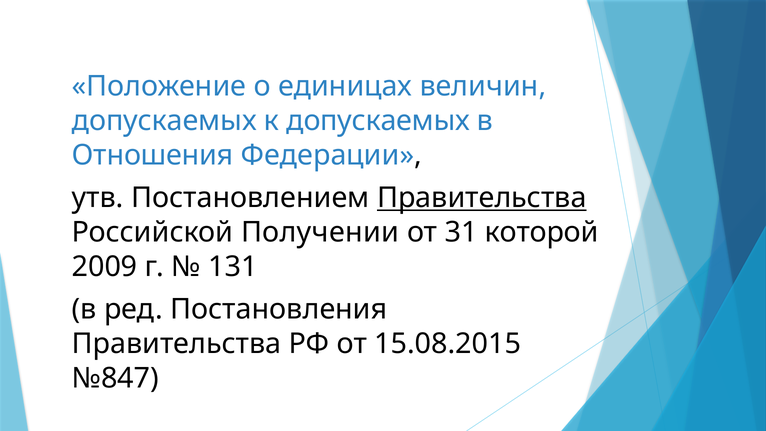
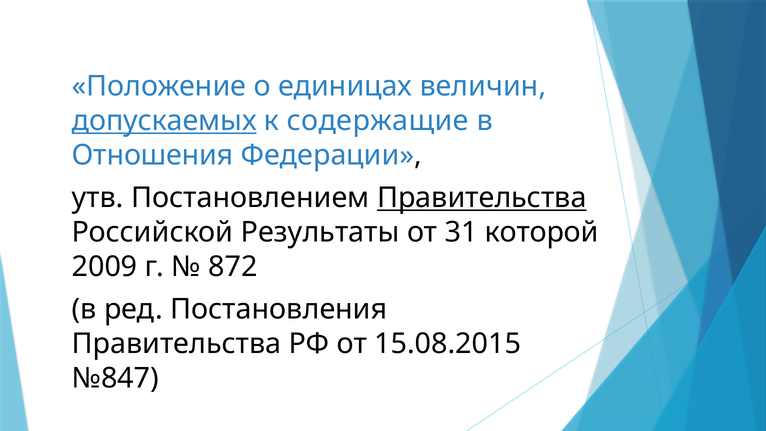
допускаемых at (164, 121) underline: none -> present
к допускаемых: допускаемых -> содержащие
Получении: Получении -> Результаты
131: 131 -> 872
